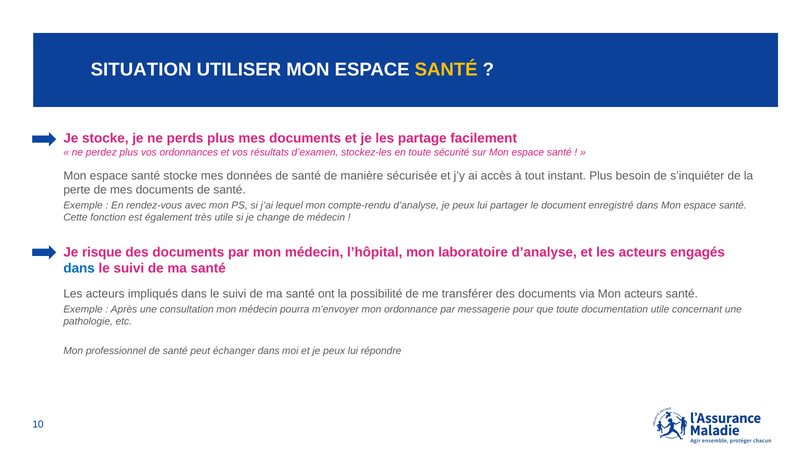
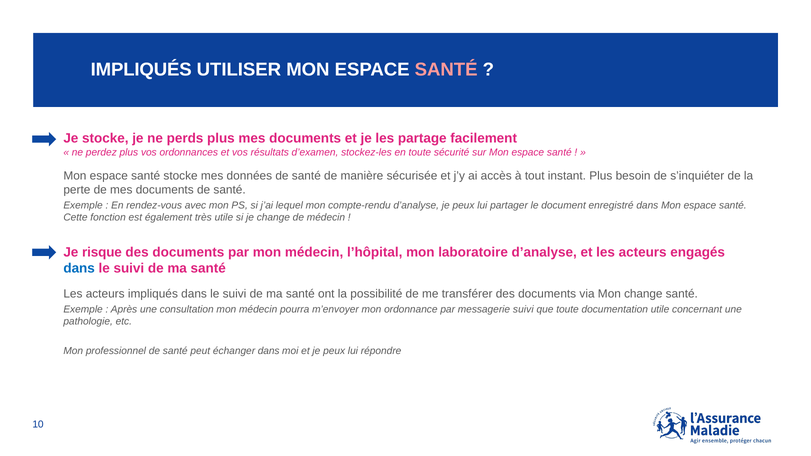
SITUATION at (141, 70): SITUATION -> IMPLIQUÉS
SANTÉ at (446, 70) colour: yellow -> pink
Mon acteurs: acteurs -> change
messagerie pour: pour -> suivi
